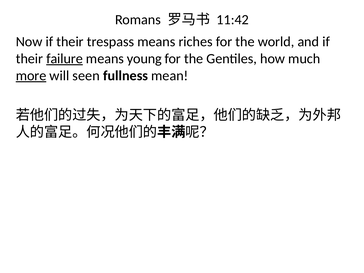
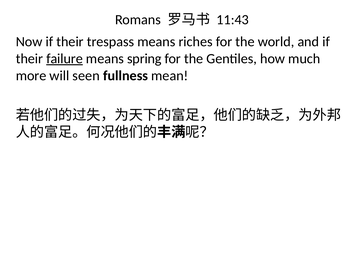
11:42: 11:42 -> 11:43
young: young -> spring
more underline: present -> none
